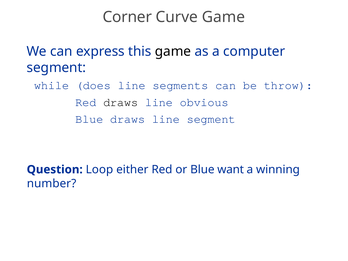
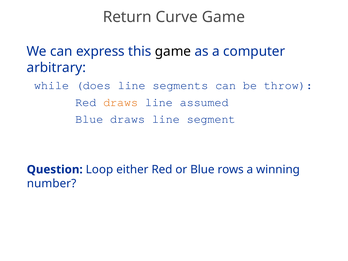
Corner: Corner -> Return
segment at (56, 68): segment -> arbitrary
draws at (121, 102) colour: black -> orange
obvious: obvious -> assumed
want: want -> rows
